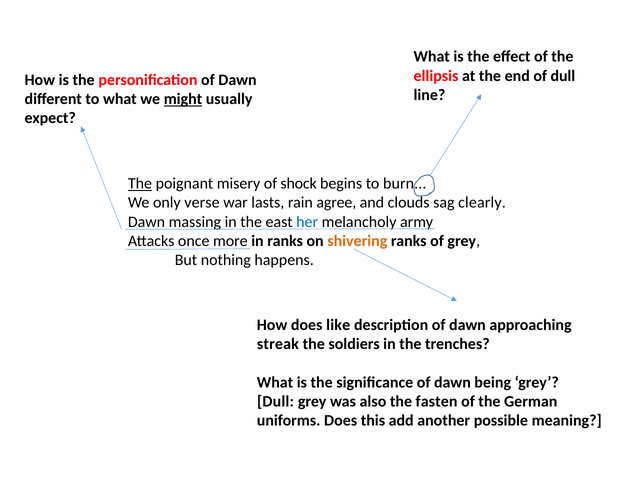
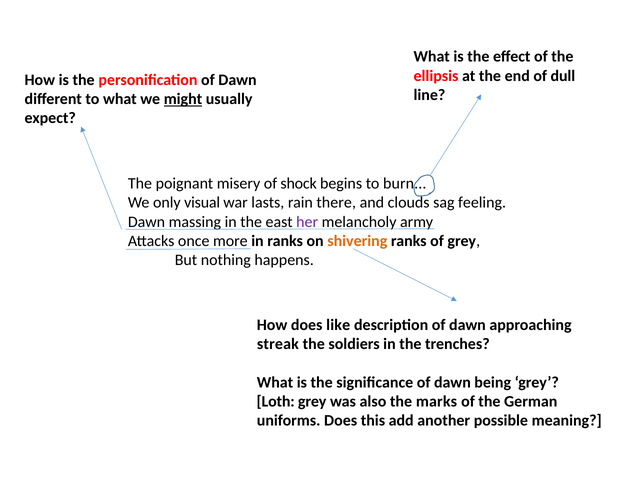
The at (140, 184) underline: present -> none
verse: verse -> visual
agree: agree -> there
clearly: clearly -> feeling
her colour: blue -> purple
Dull at (276, 402): Dull -> Loth
fasten: fasten -> marks
